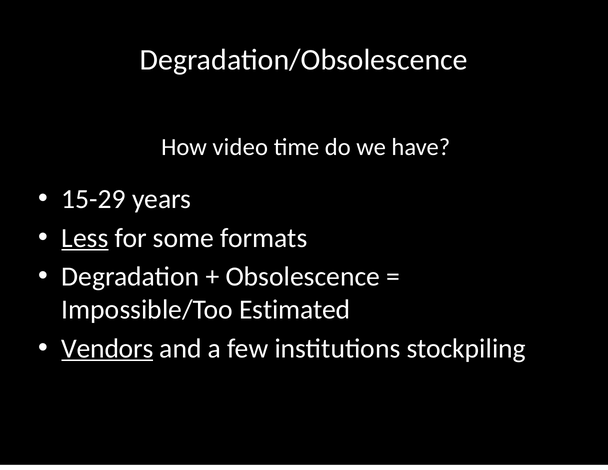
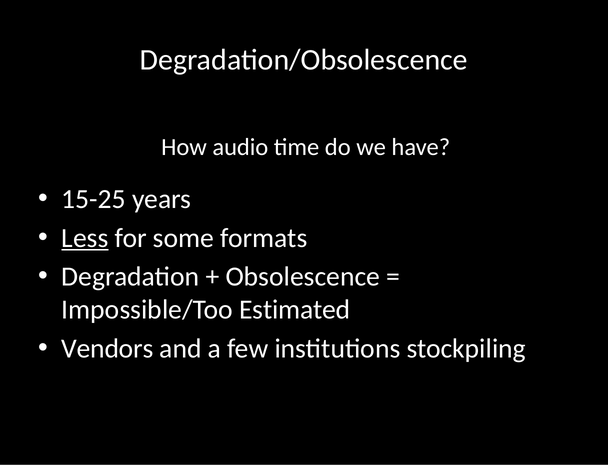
video: video -> audio
15-29: 15-29 -> 15-25
Vendors underline: present -> none
